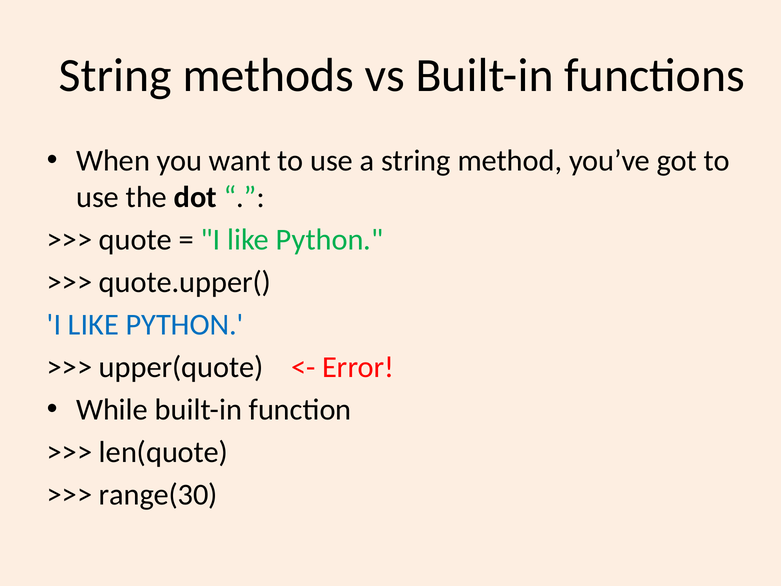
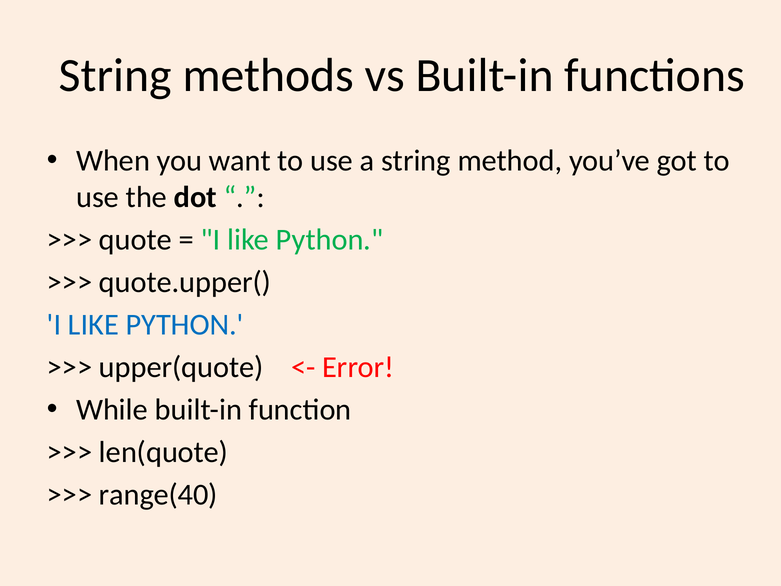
range(30: range(30 -> range(40
